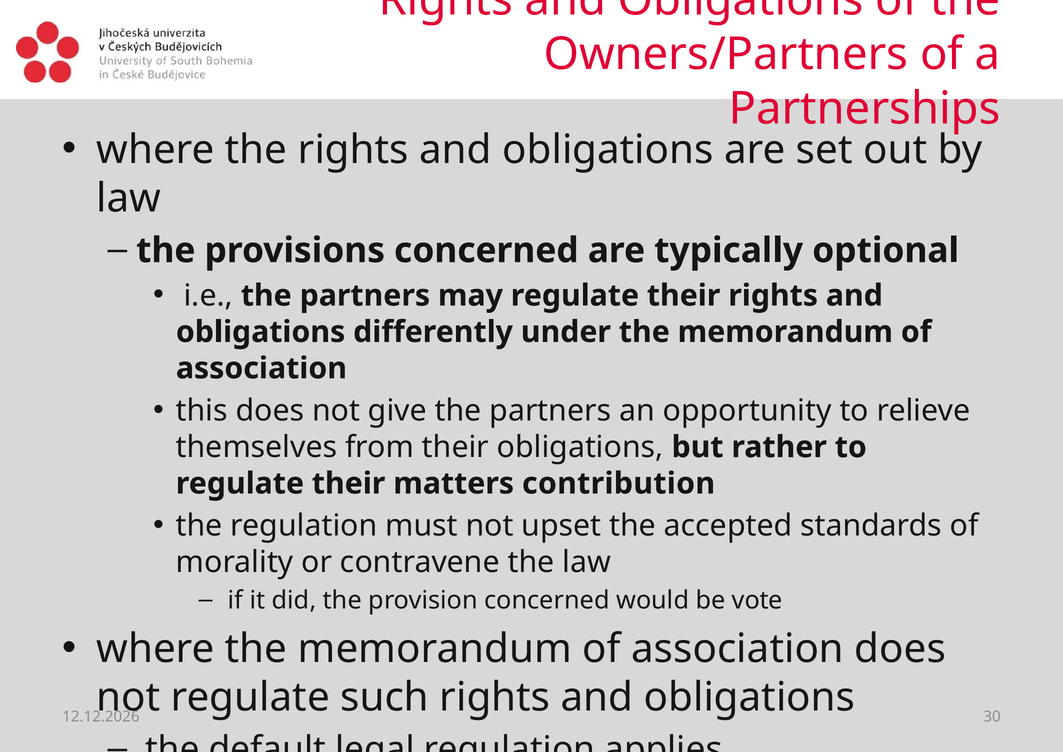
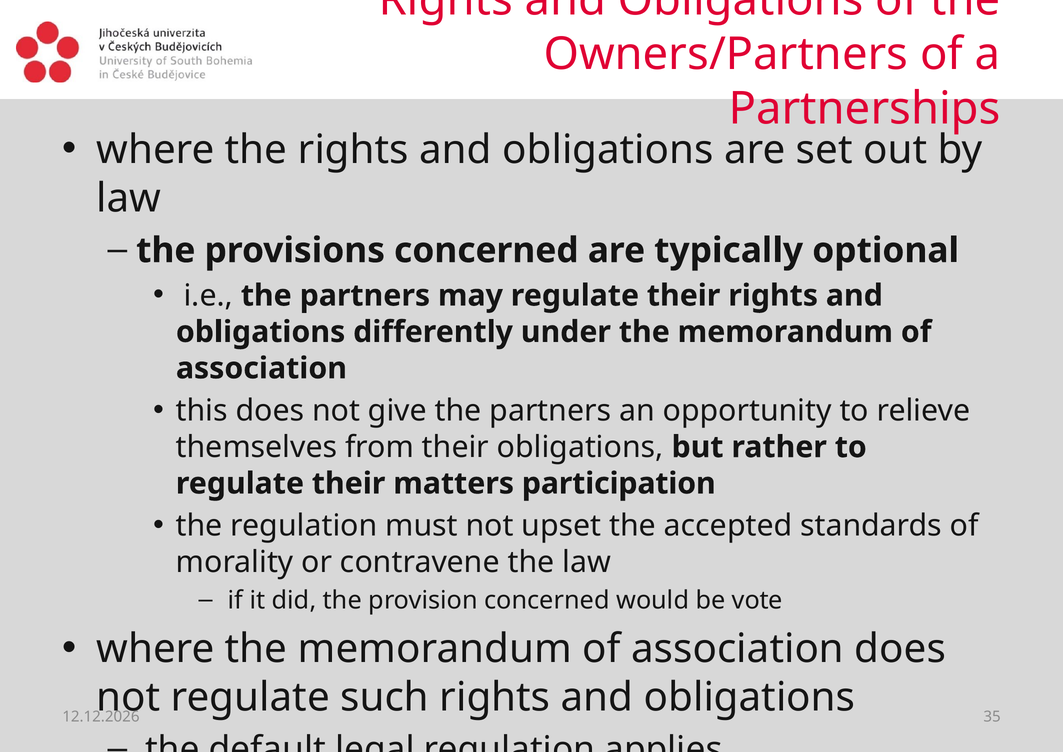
contribution: contribution -> participation
30: 30 -> 35
